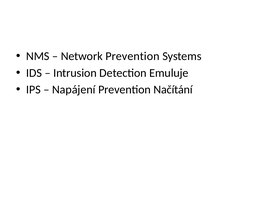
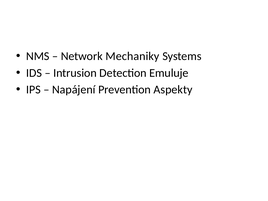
Network Prevention: Prevention -> Mechaniky
Načítání: Načítání -> Aspekty
